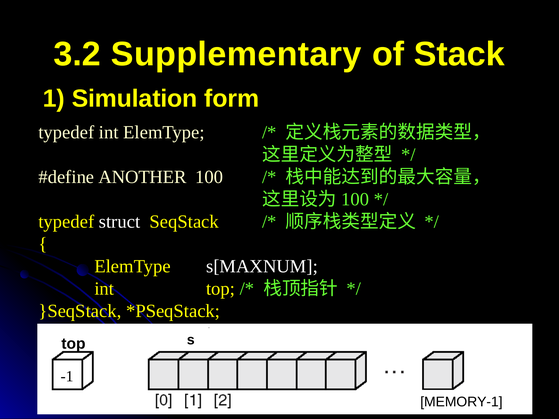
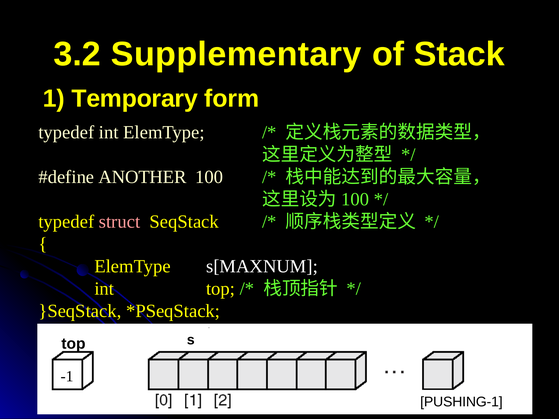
Simulation: Simulation -> Temporary
struct colour: white -> pink
MEMORY-1: MEMORY-1 -> PUSHING-1
